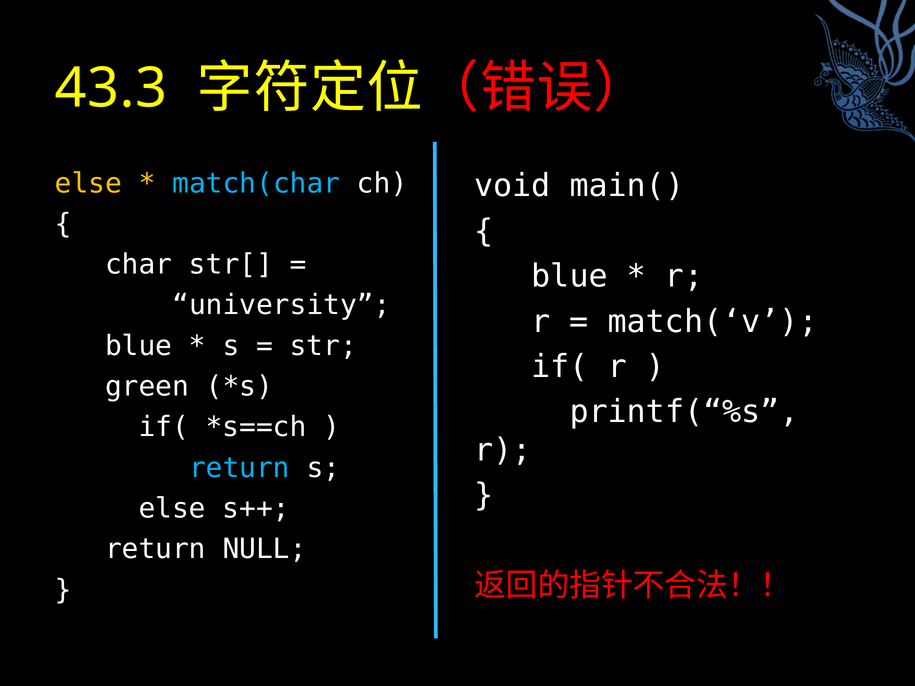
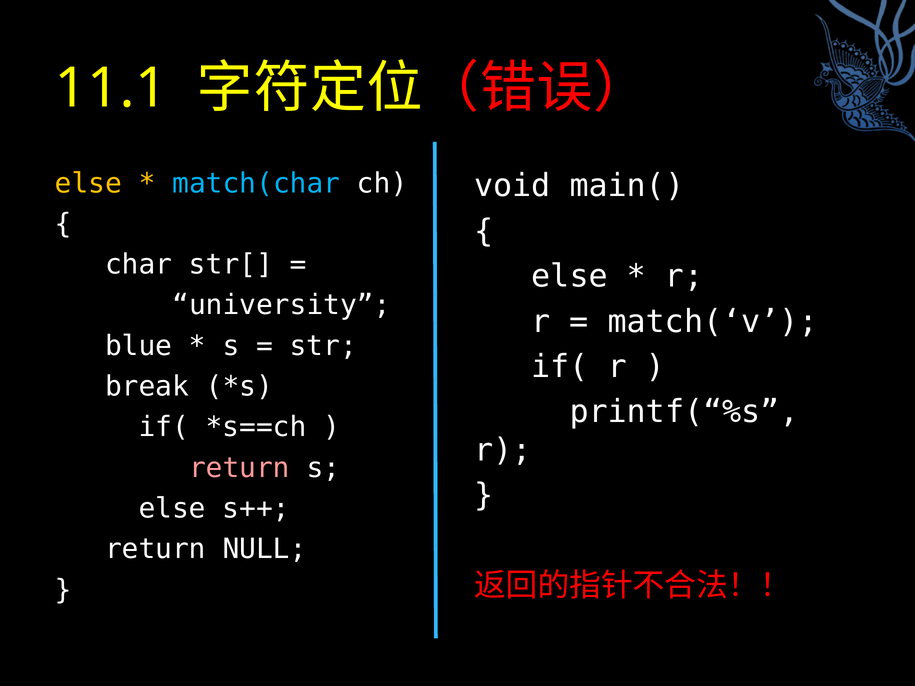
43.3: 43.3 -> 11.1
blue at (570, 276): blue -> else
green: green -> break
return at (239, 468) colour: light blue -> pink
